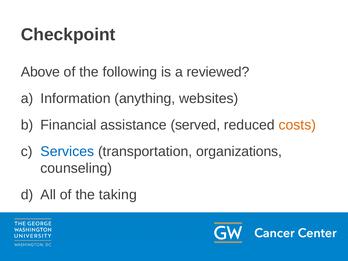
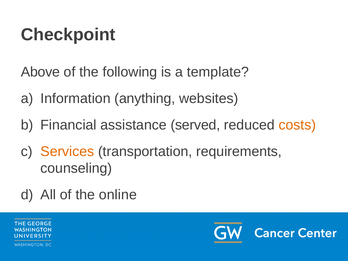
reviewed: reviewed -> template
Services colour: blue -> orange
organizations: organizations -> requirements
taking: taking -> online
